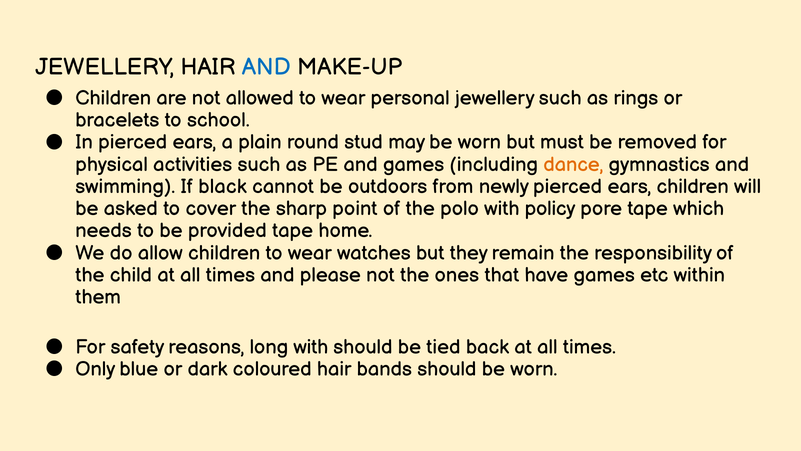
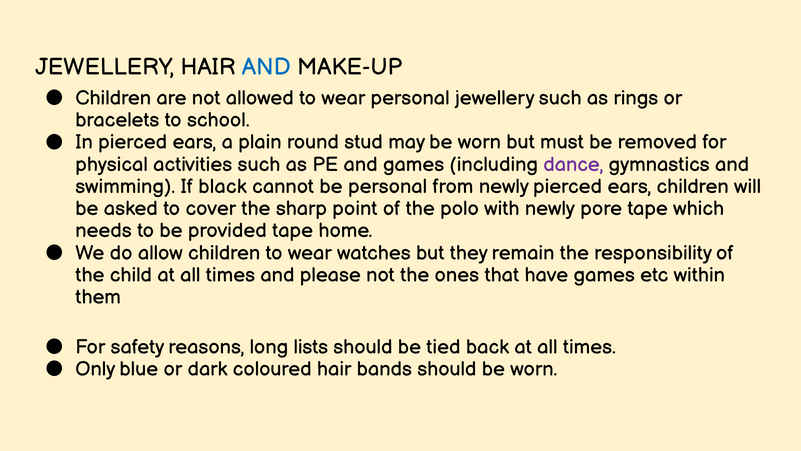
dance colour: orange -> purple
be outdoors: outdoors -> personal
with policy: policy -> newly
long with: with -> lists
